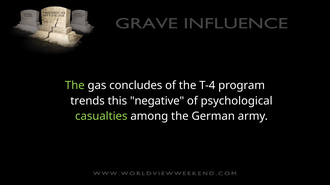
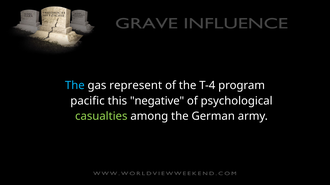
The at (75, 86) colour: light green -> light blue
concludes: concludes -> represent
trends: trends -> pacific
